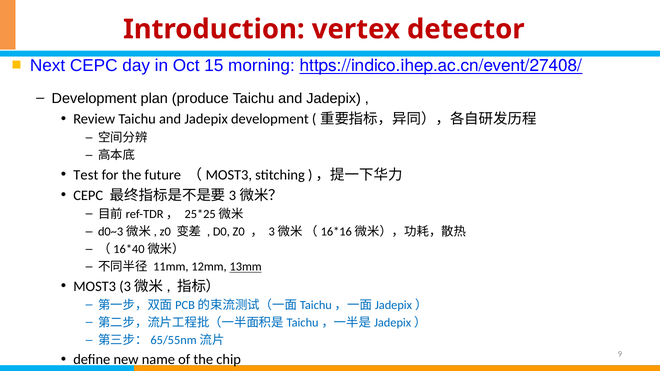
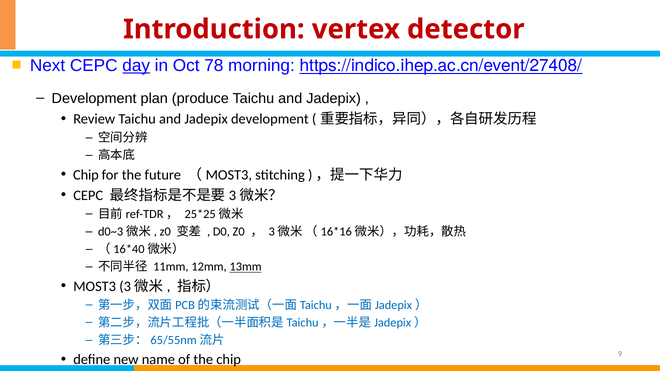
day underline: none -> present
15: 15 -> 78
Test at (86, 175): Test -> Chip
